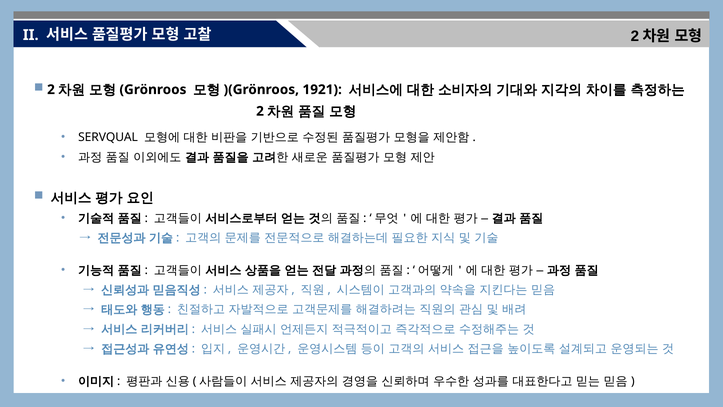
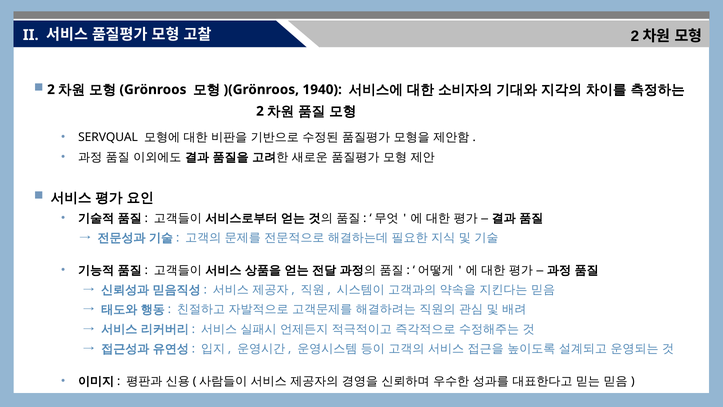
1921: 1921 -> 1940
